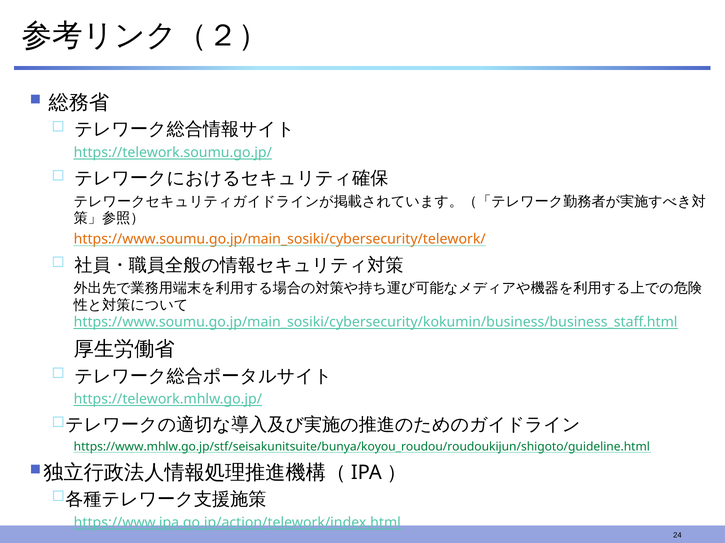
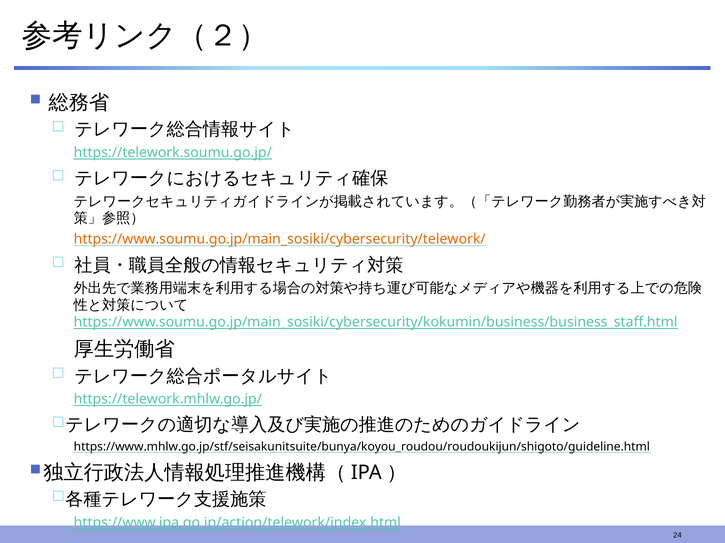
https://www.mhlw.go.jp/stf/seisakunitsuite/bunya/koyou_roudou/roudoukijun/shigoto/guideline.html colour: green -> black
